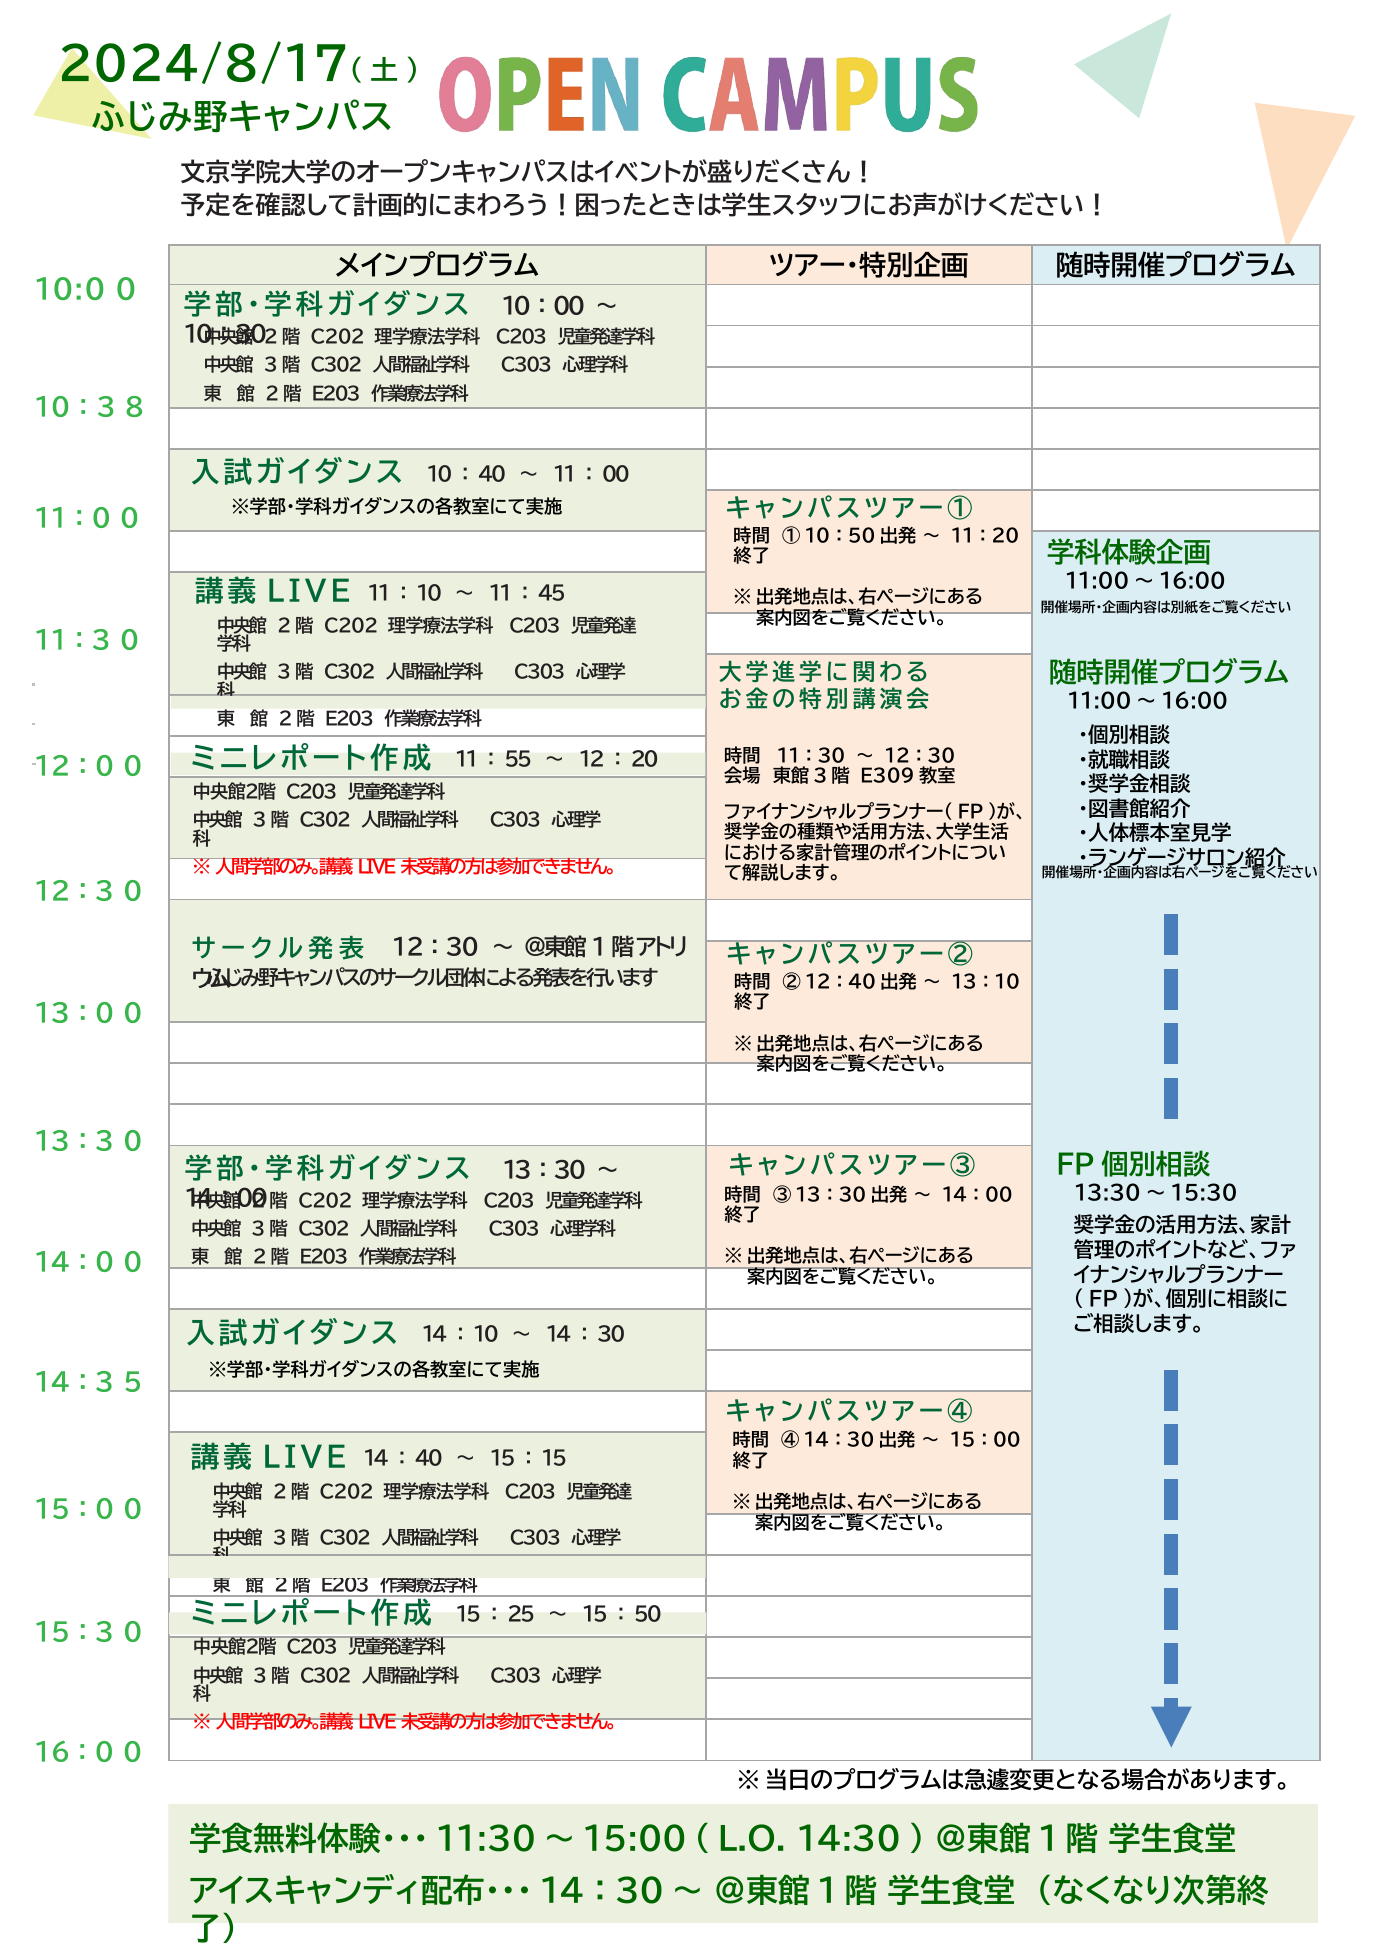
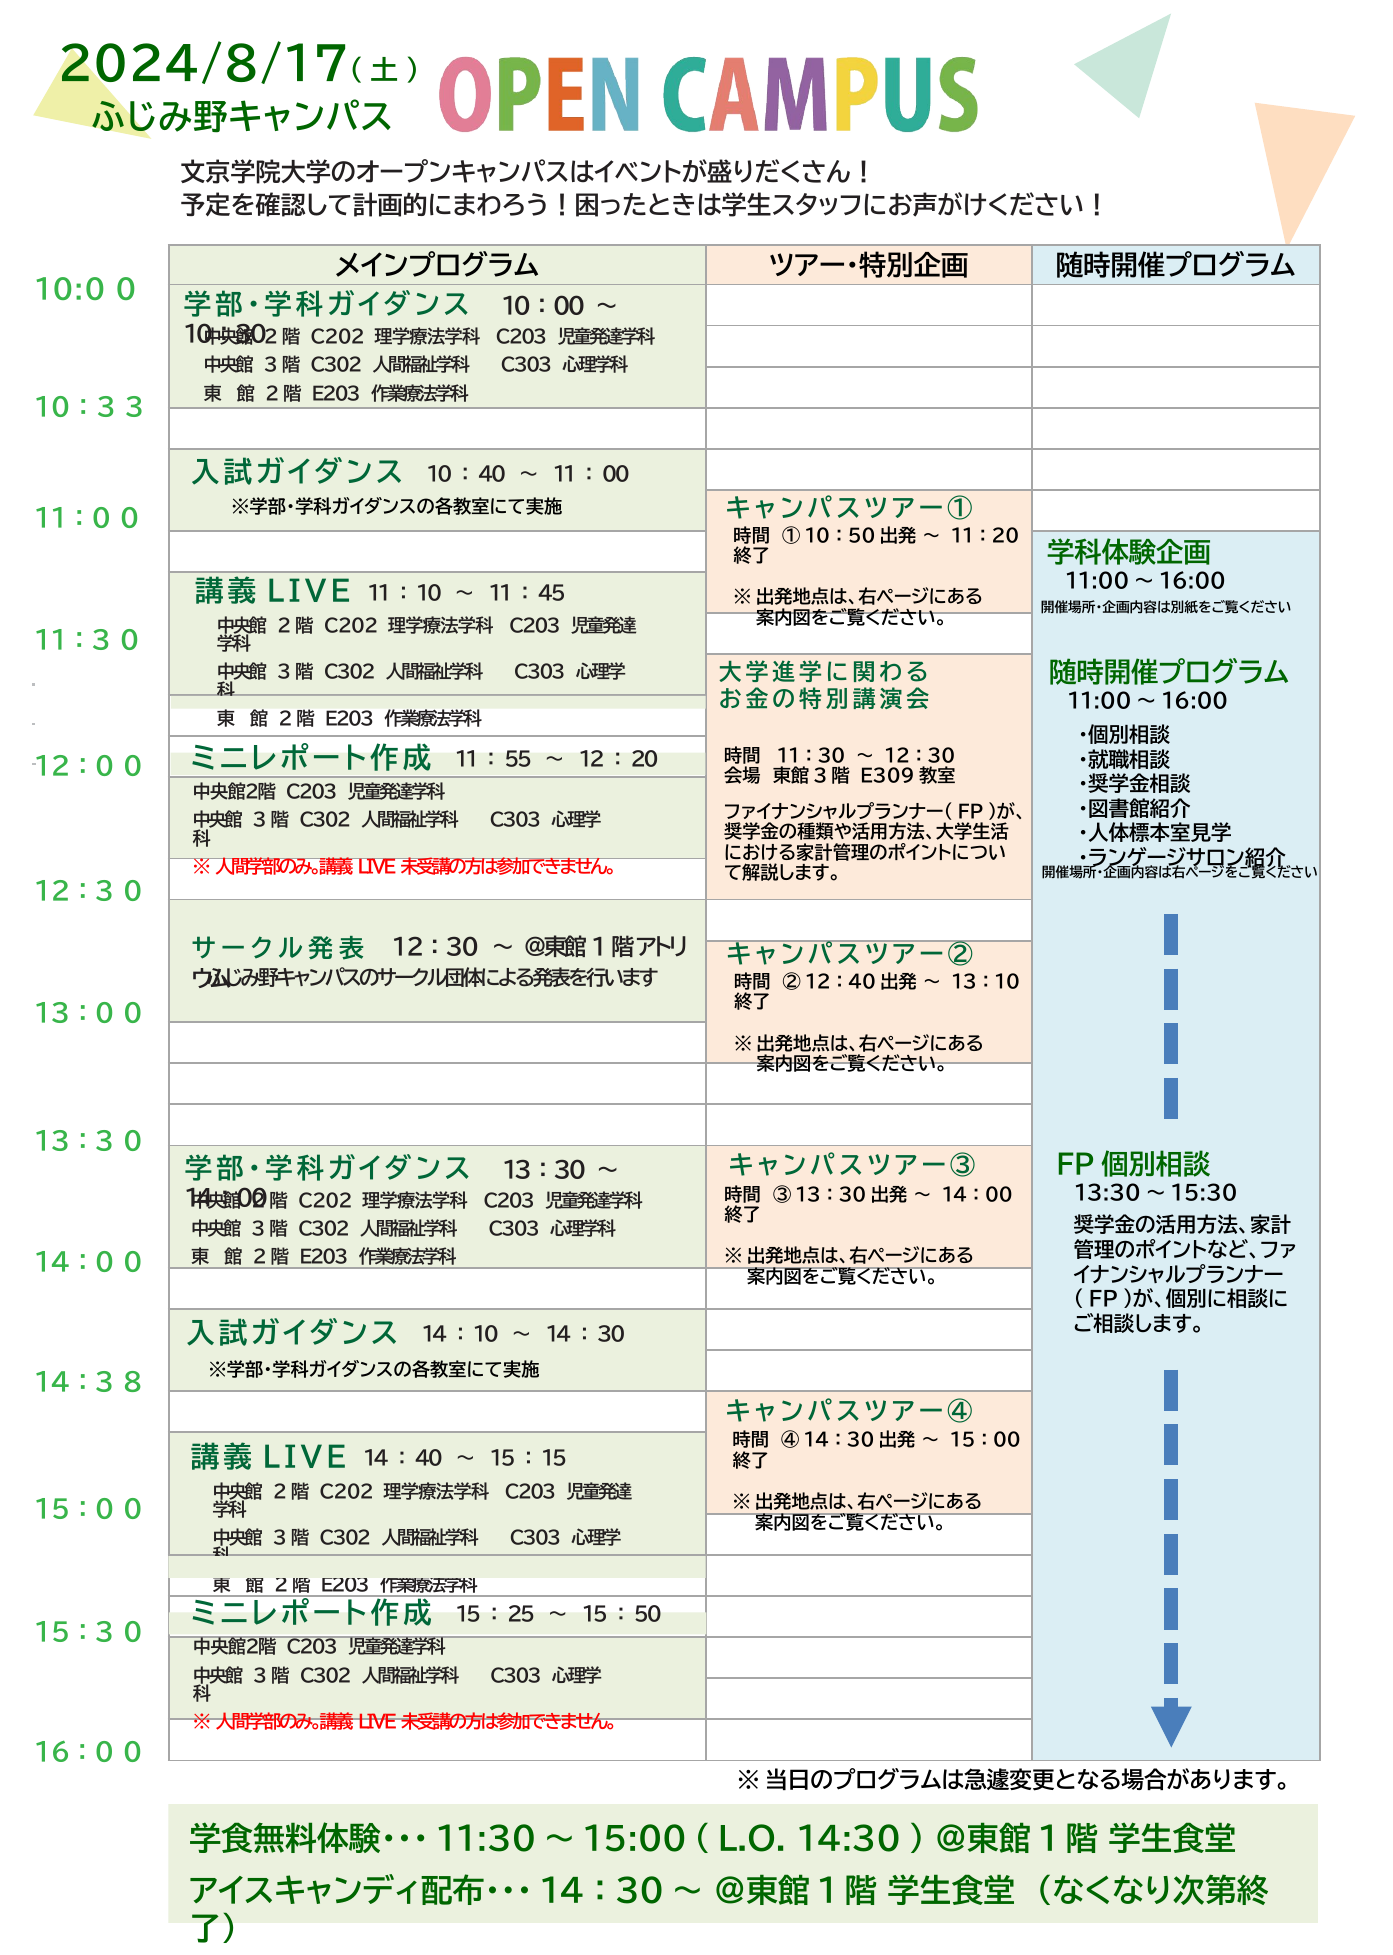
8 at (135, 408): 8 -> 3
5: 5 -> 8
